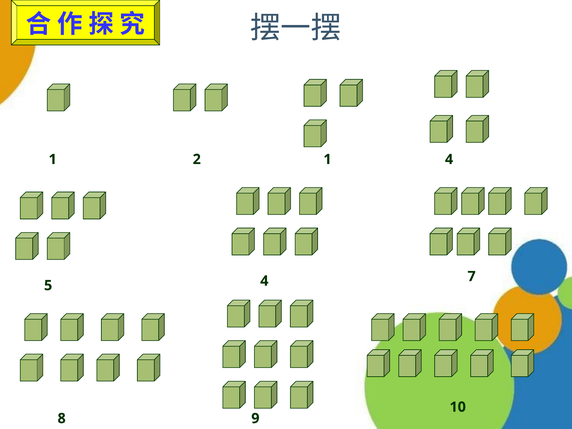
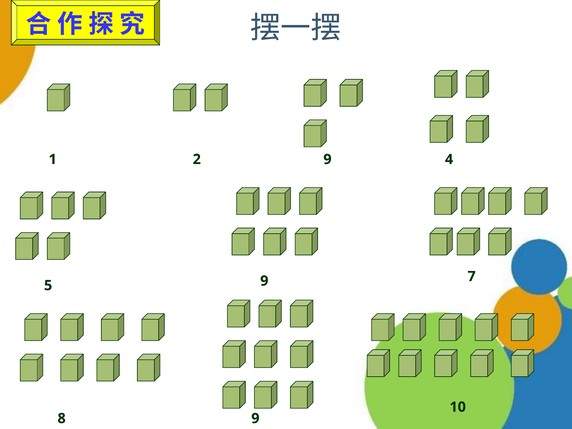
2 1: 1 -> 9
5 4: 4 -> 9
